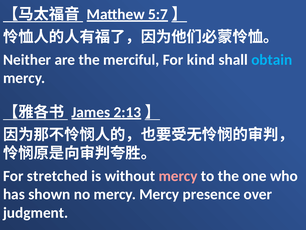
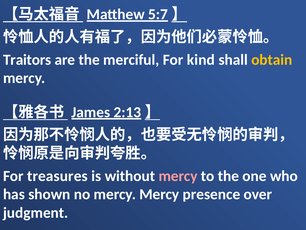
Neither: Neither -> Traitors
obtain colour: light blue -> yellow
stretched: stretched -> treasures
